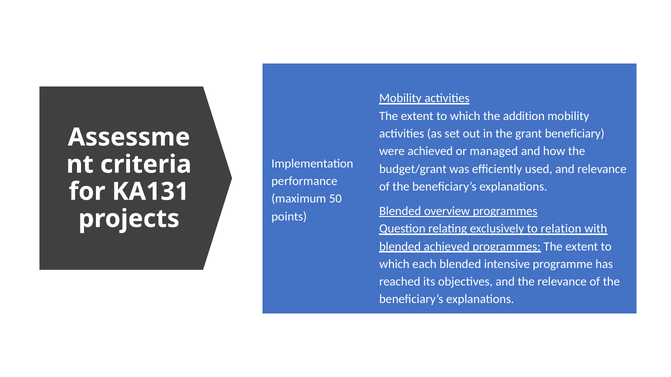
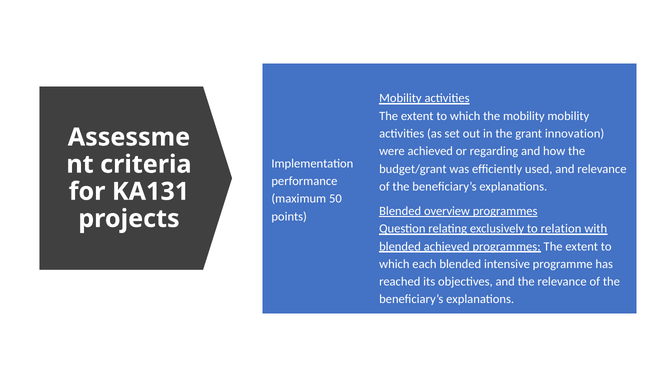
the addition: addition -> mobility
beneficiary: beneficiary -> innovation
managed: managed -> regarding
